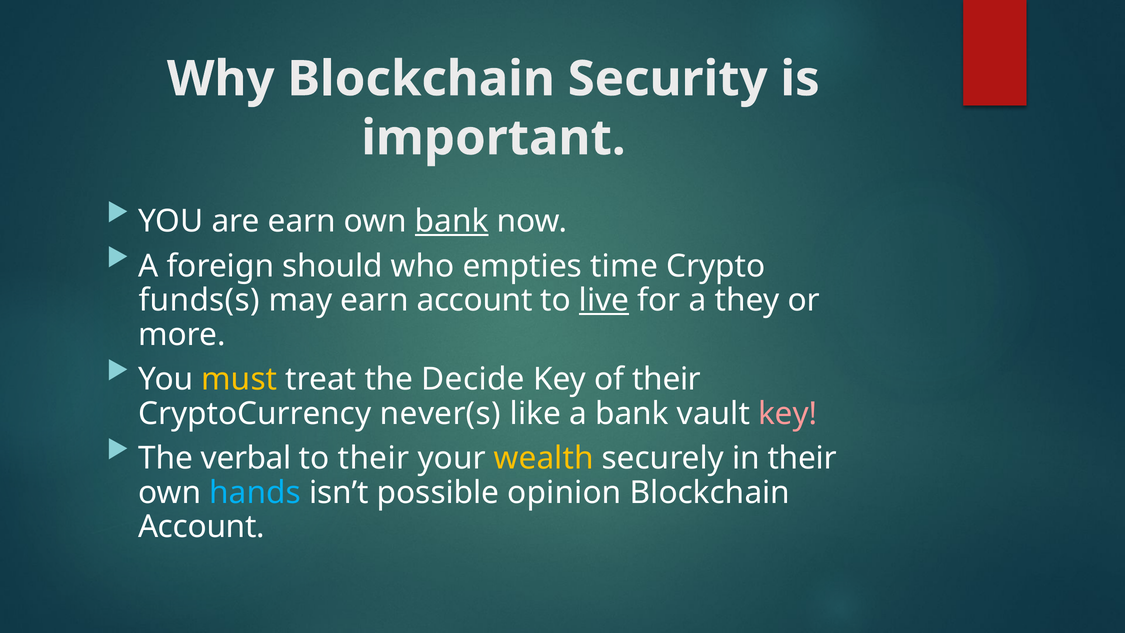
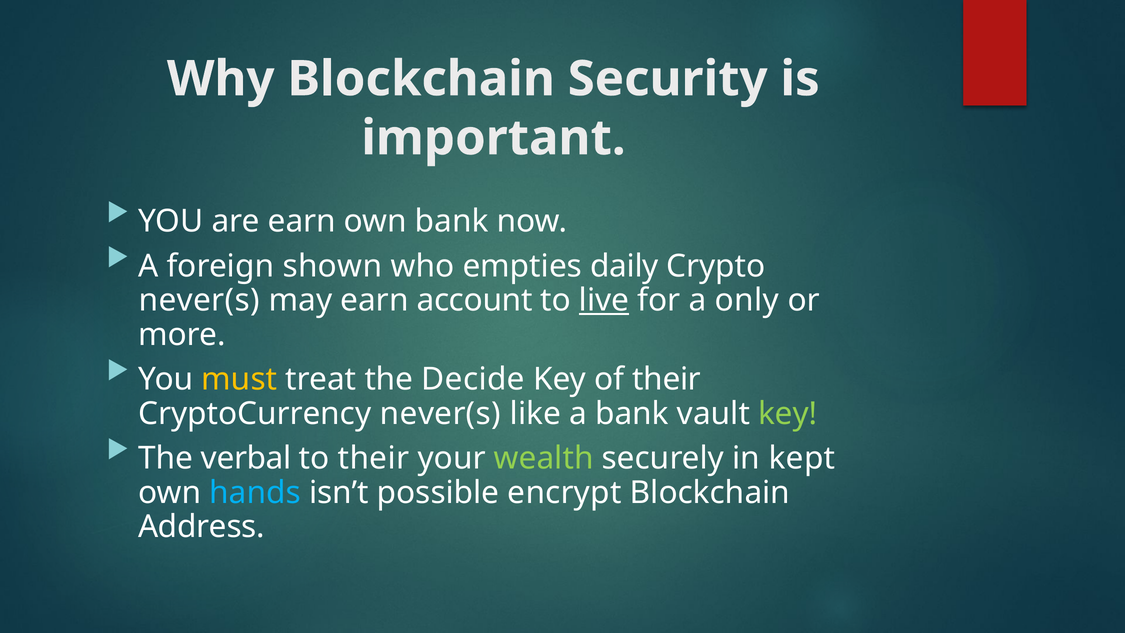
bank at (452, 221) underline: present -> none
should: should -> shown
time: time -> daily
funds(s at (199, 300): funds(s -> never(s
they: they -> only
key at (788, 414) colour: pink -> light green
wealth colour: yellow -> light green
in their: their -> kept
opinion: opinion -> encrypt
Account at (201, 527): Account -> Address
